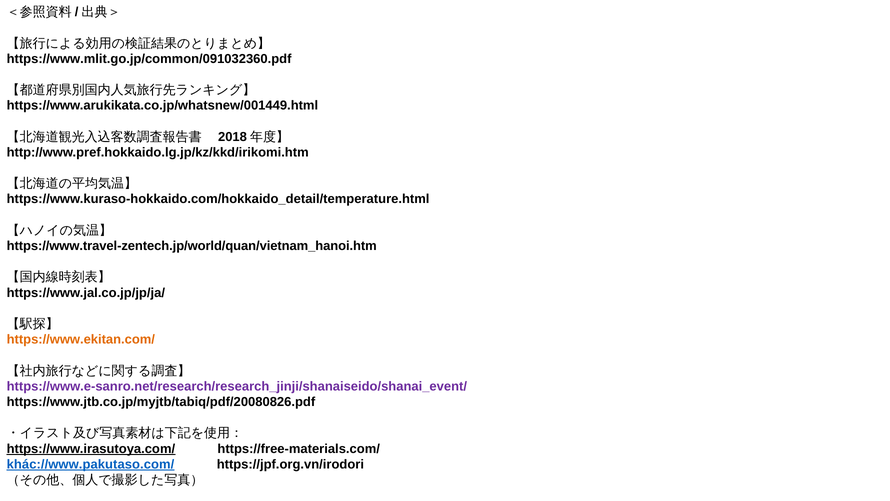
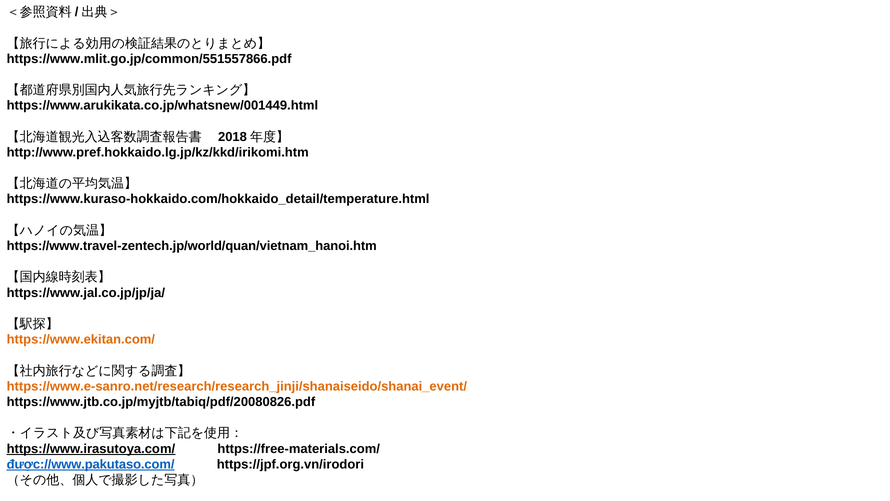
https://www.mlit.go.jp/common/091032360.pdf: https://www.mlit.go.jp/common/091032360.pdf -> https://www.mlit.go.jp/common/551557866.pdf
https://www.e-sanro.net/research/research_jinji/shanaiseido/shanai_event/ colour: purple -> orange
khác://www.pakutaso.com/: khác://www.pakutaso.com/ -> được://www.pakutaso.com/
